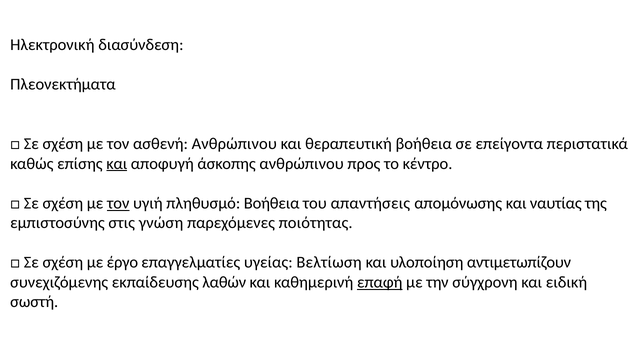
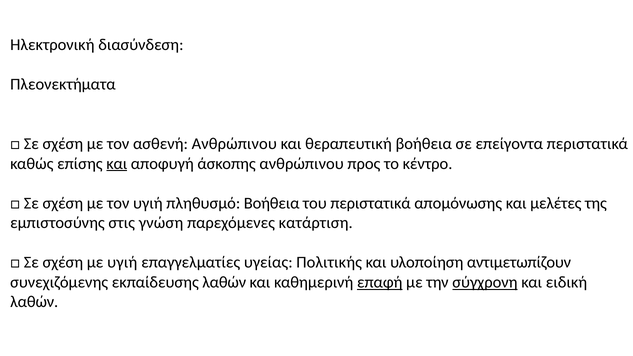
τον at (118, 203) underline: present -> none
του απαντήσεις: απαντήσεις -> περιστατικά
ναυτίας: ναυτίας -> μελέτες
ποιότητας: ποιότητας -> κατάρτιση
με έργο: έργο -> υγιή
Βελτίωση: Βελτίωση -> Πολιτικής
σύγχρονη underline: none -> present
σωστή at (34, 302): σωστή -> λαθών
